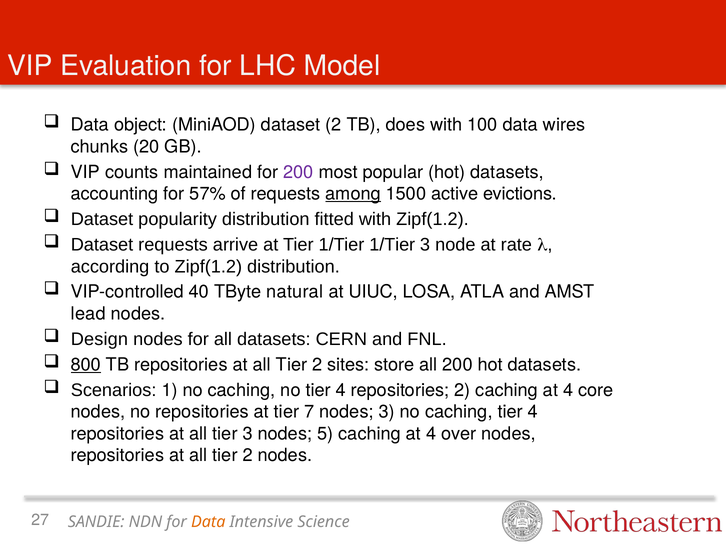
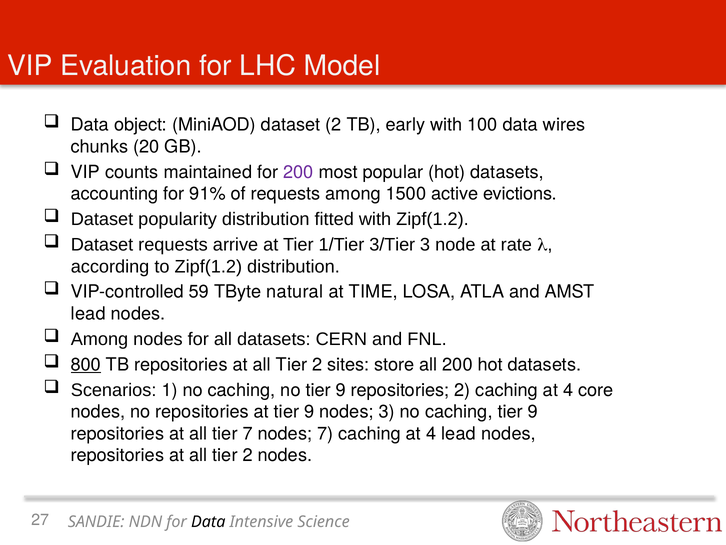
does: does -> early
57%: 57% -> 91%
among at (353, 194) underline: present -> none
1/Tier 1/Tier: 1/Tier -> 3/Tier
40: 40 -> 59
UIUC: UIUC -> TIME
Design at (99, 339): Design -> Among
no tier 4: 4 -> 9
at tier 7: 7 -> 9
caching tier 4: 4 -> 9
tier 3: 3 -> 7
nodes 5: 5 -> 7
4 over: over -> lead
Data at (208, 521) colour: orange -> black
